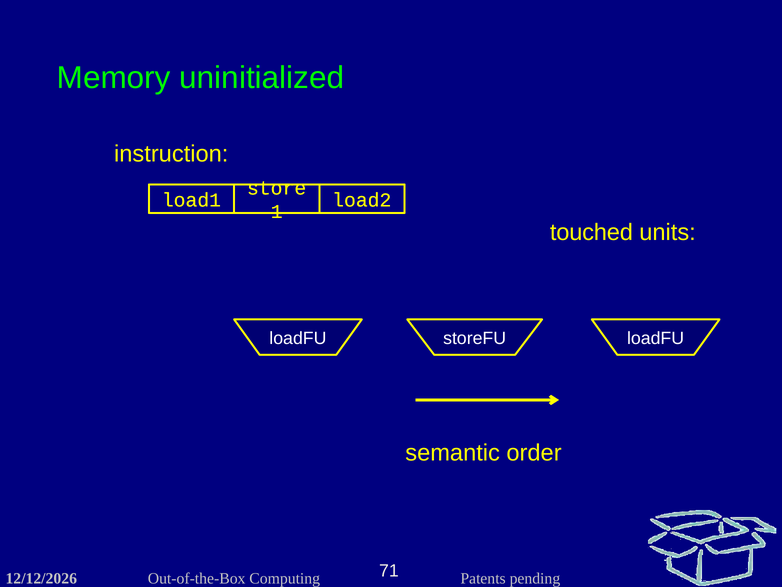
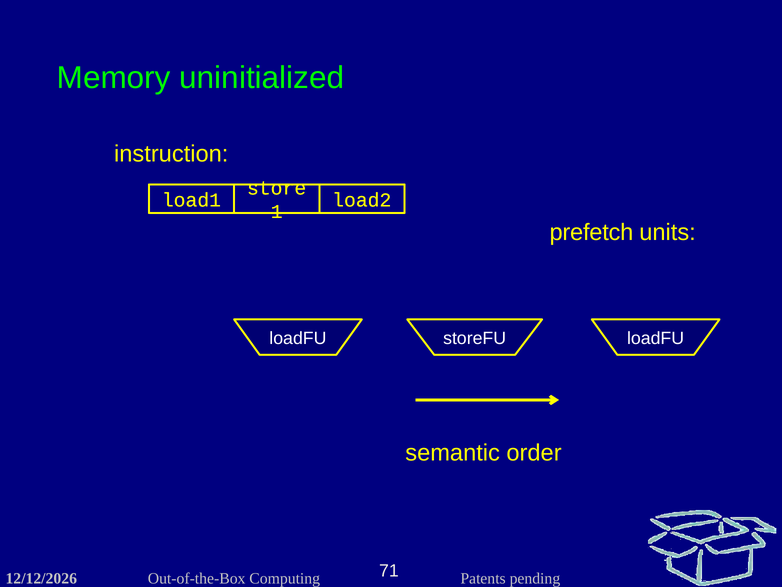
touched: touched -> prefetch
